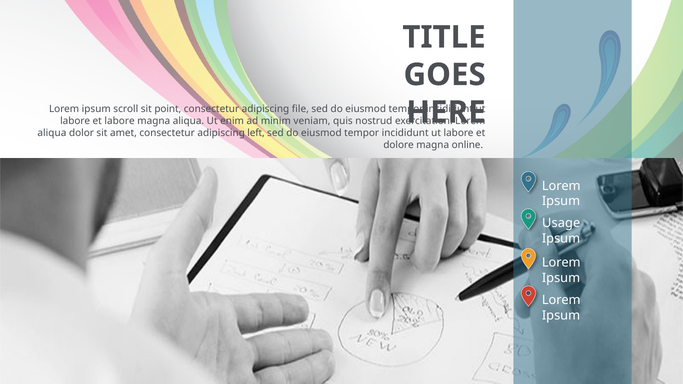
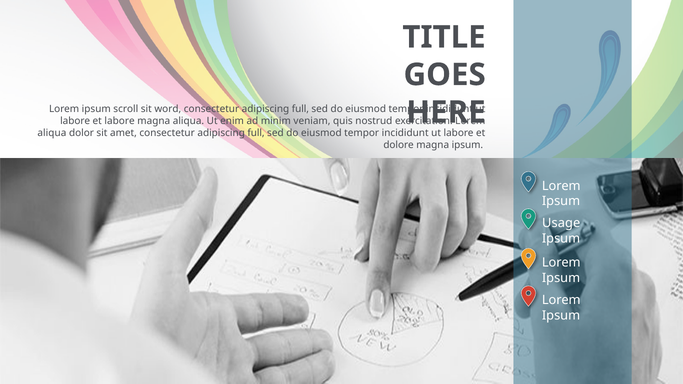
point: point -> word
file at (300, 109): file -> full
amet consectetur adipiscing left: left -> full
magna online: online -> ipsum
